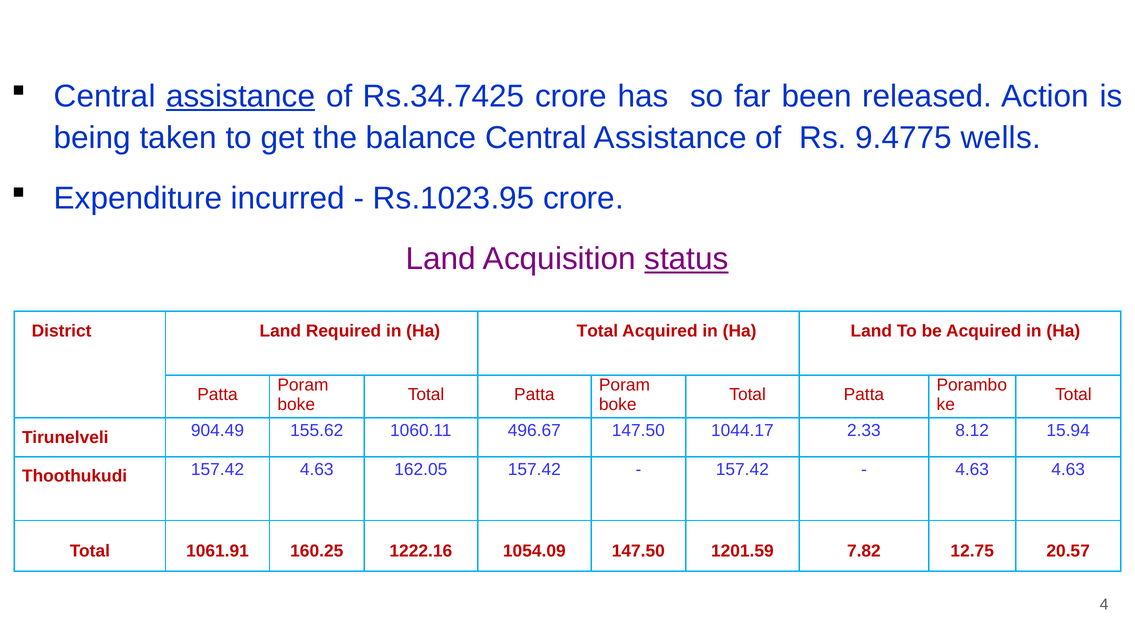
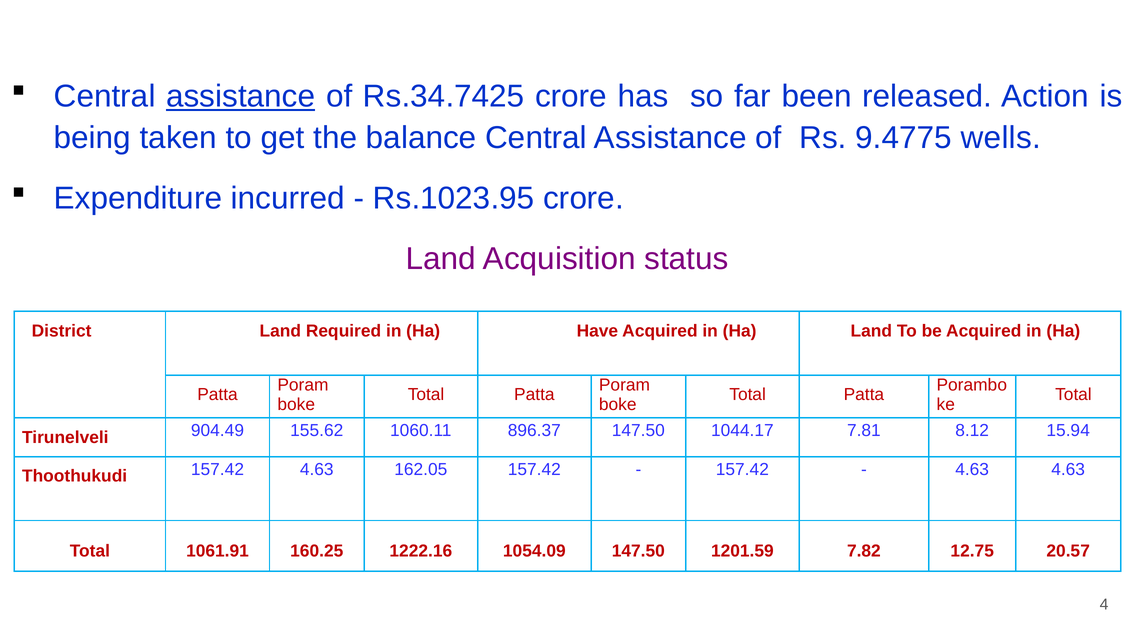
status underline: present -> none
Ha Total: Total -> Have
496.67: 496.67 -> 896.37
2.33: 2.33 -> 7.81
